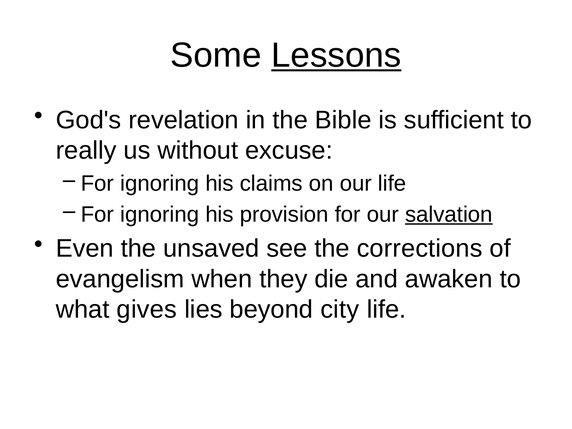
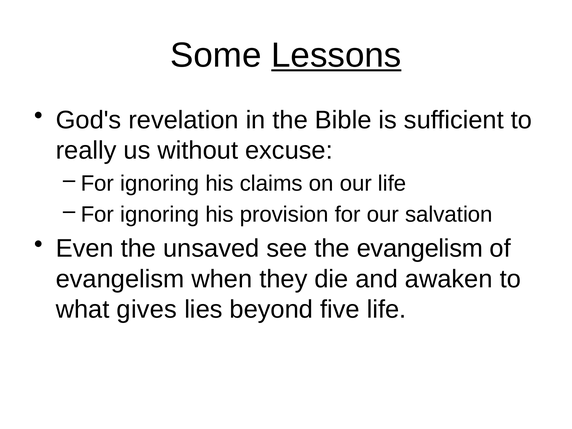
salvation underline: present -> none
the corrections: corrections -> evangelism
city: city -> five
